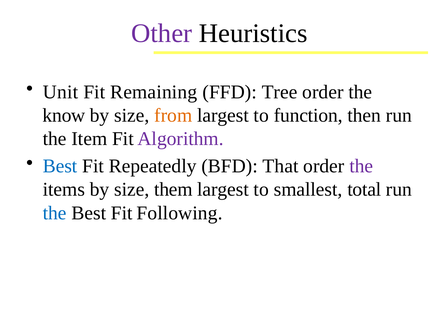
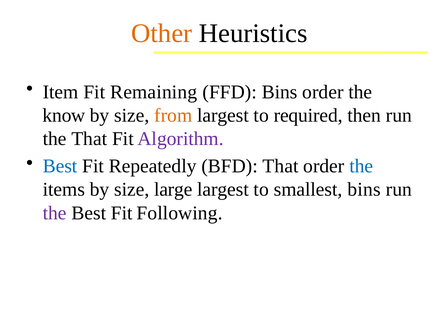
Other colour: purple -> orange
Unit: Unit -> Item
FFD Tree: Tree -> Bins
function: function -> required
the Item: Item -> That
the at (361, 166) colour: purple -> blue
them: them -> large
smallest total: total -> bins
the at (55, 213) colour: blue -> purple
